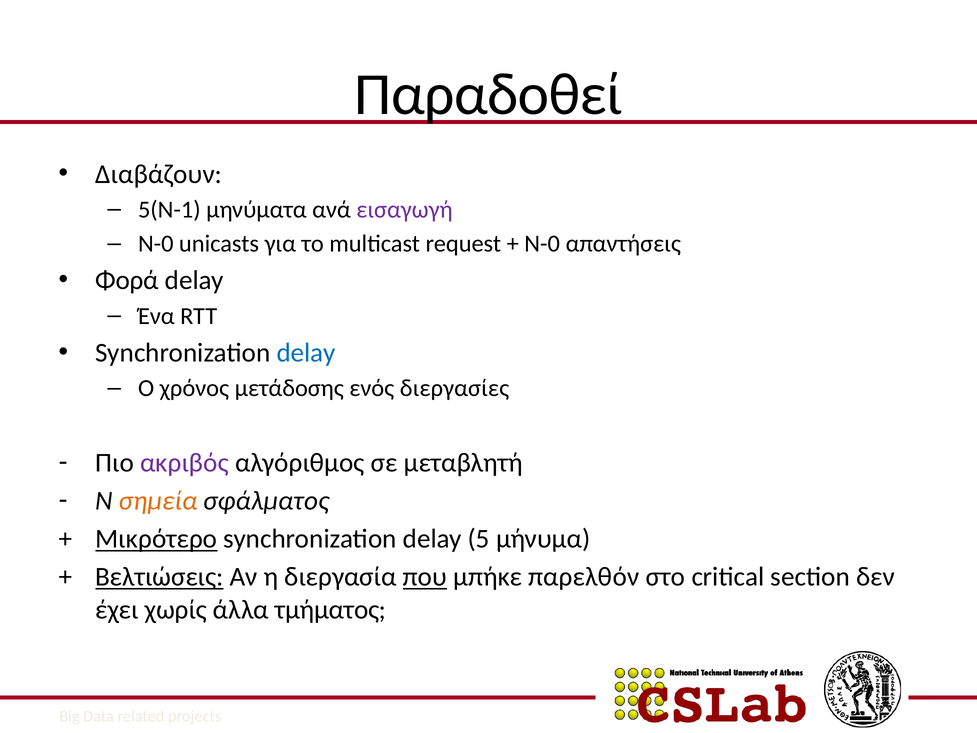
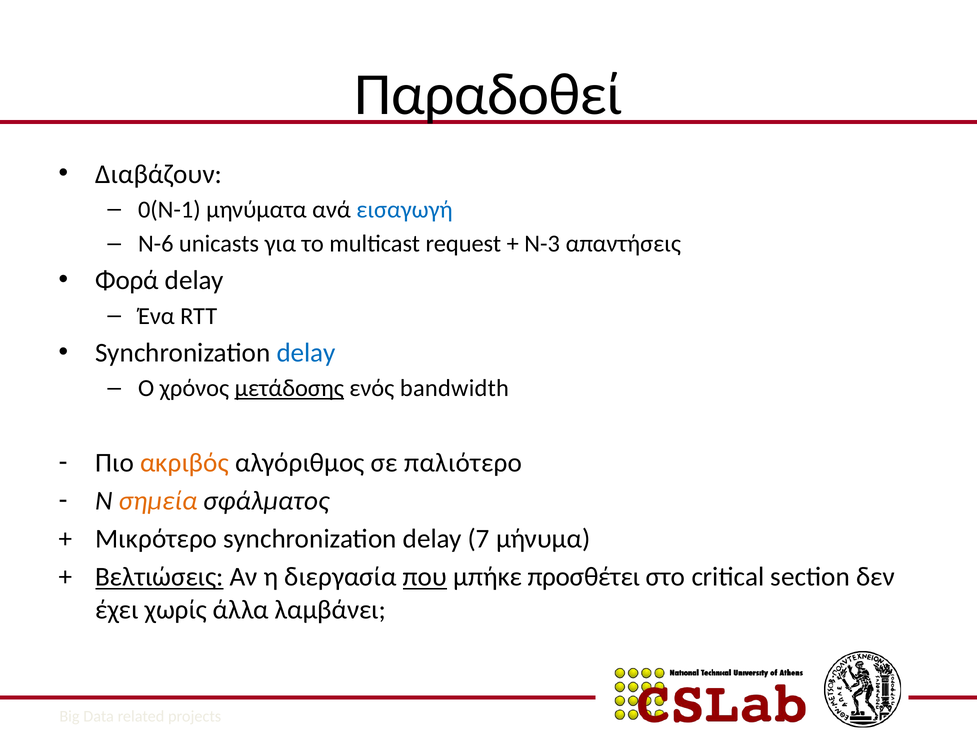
5(N-1: 5(N-1 -> 0(N-1
εισαγωγή colour: purple -> blue
N-0 at (156, 244): N-0 -> N-6
N-0 at (542, 244): N-0 -> N-3
μετάδοσης underline: none -> present
διεργασίες: διεργασίες -> bandwidth
ακριβός colour: purple -> orange
μεταβλητή: μεταβλητή -> παλιότερο
Μικρότερο underline: present -> none
5: 5 -> 7
παρελθόν: παρελθόν -> προσθέτει
τμήματος: τμήματος -> λαμβάνει
